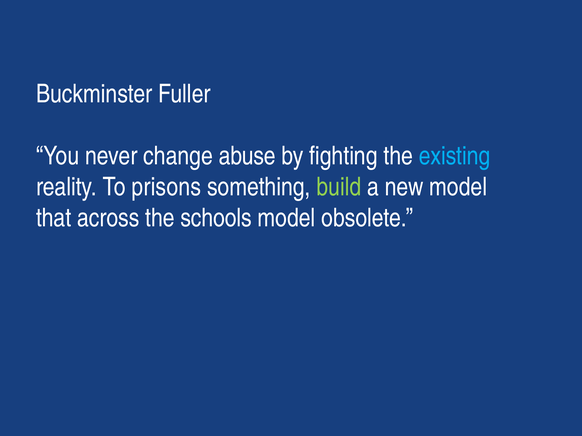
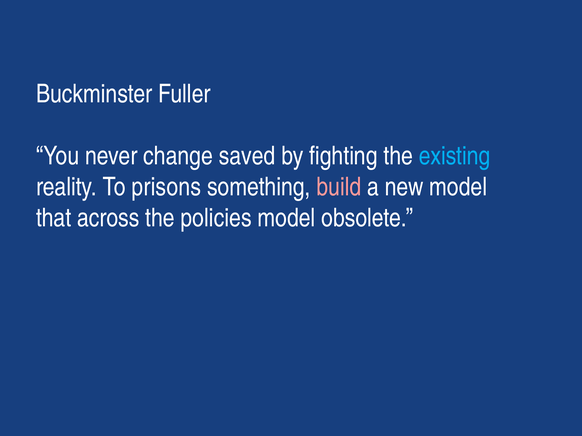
abuse: abuse -> saved
build colour: light green -> pink
schools: schools -> policies
